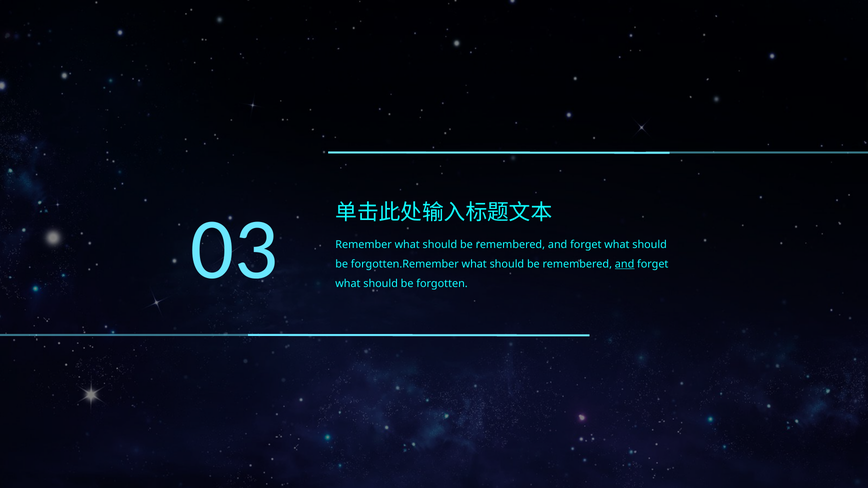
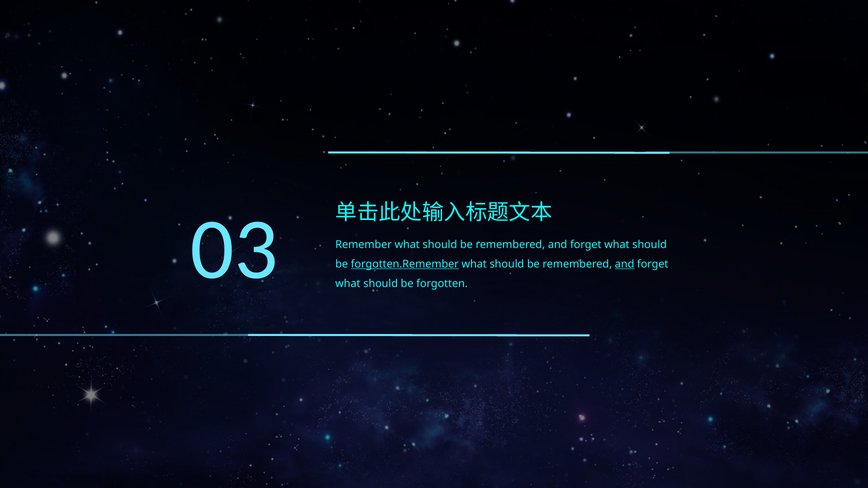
forgotten.Remember underline: none -> present
